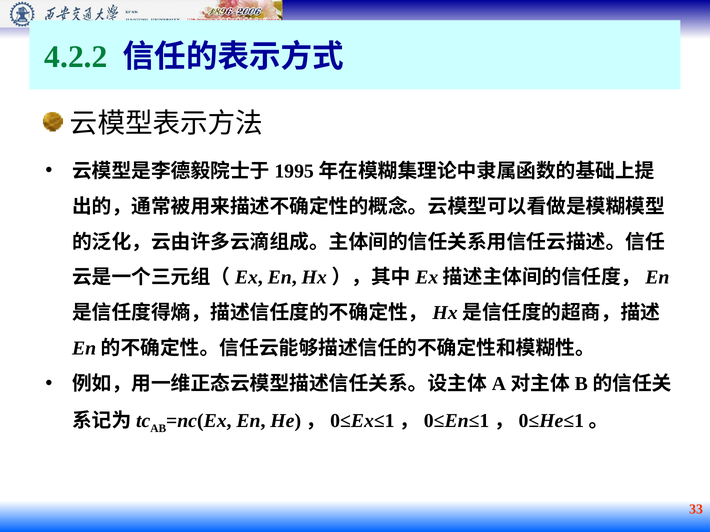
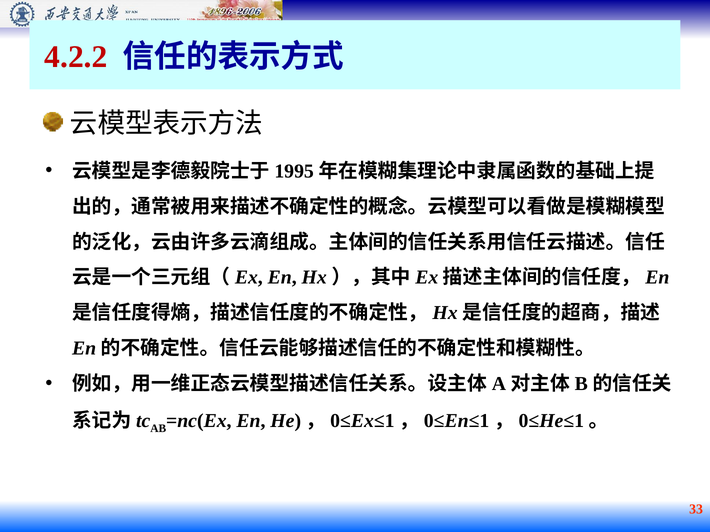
4.2.2 colour: green -> red
